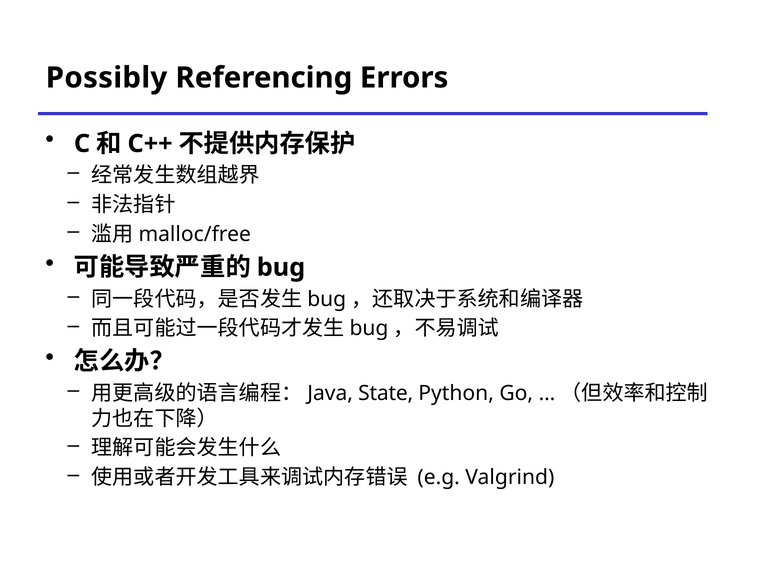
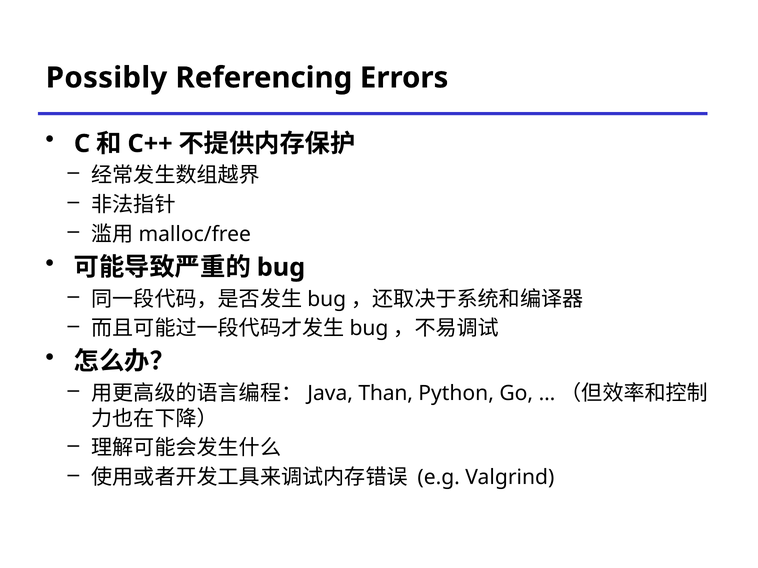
State: State -> Than
